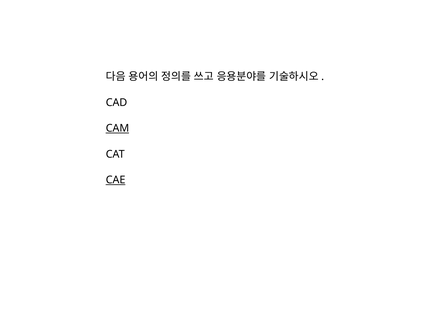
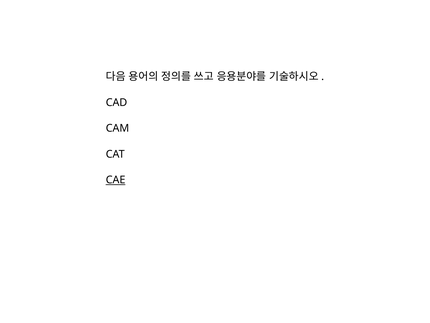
CAM underline: present -> none
